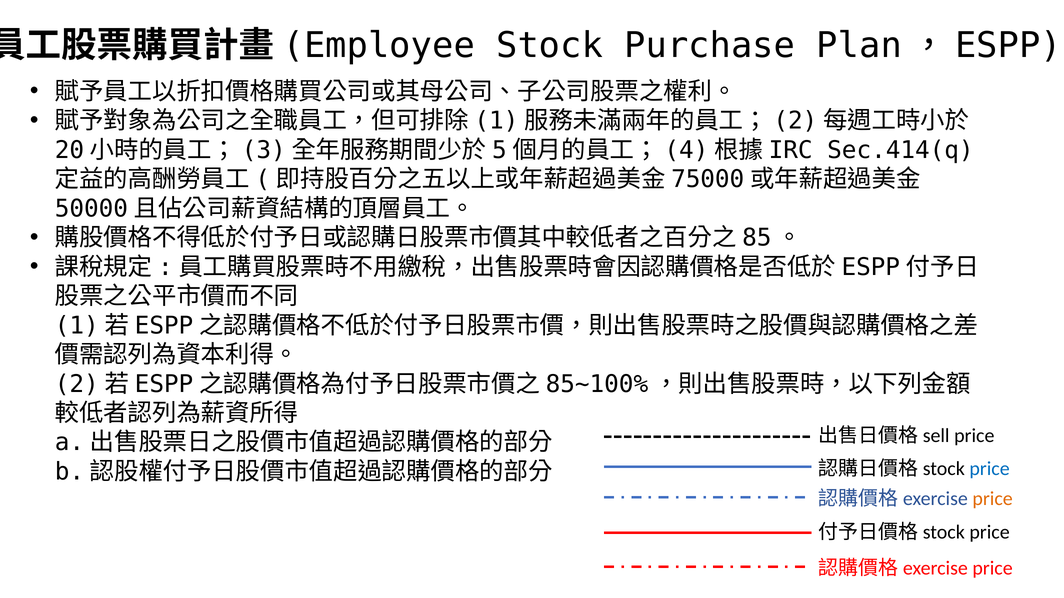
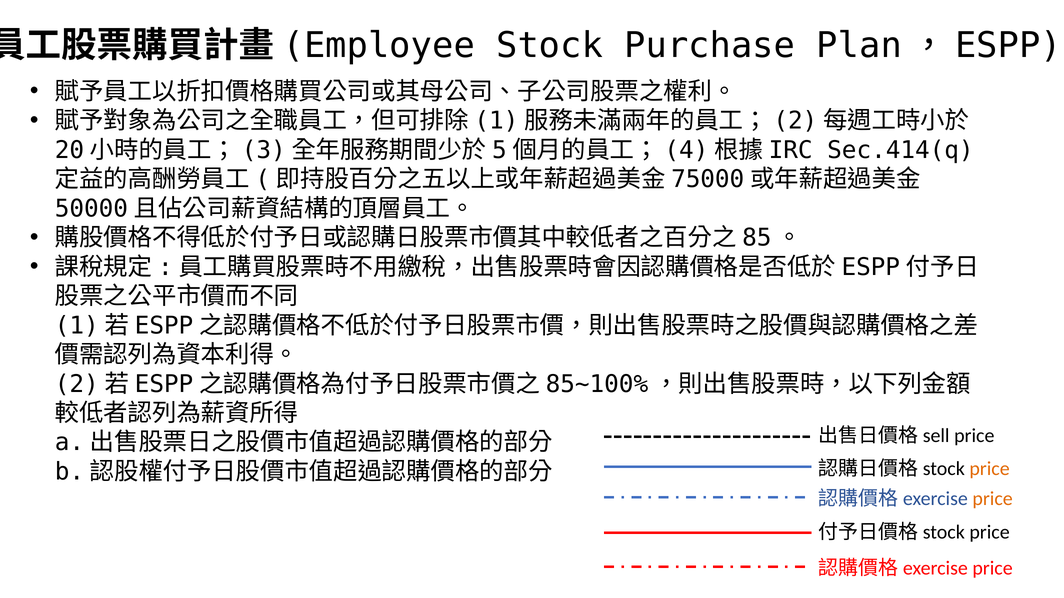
price at (990, 469) colour: blue -> orange
